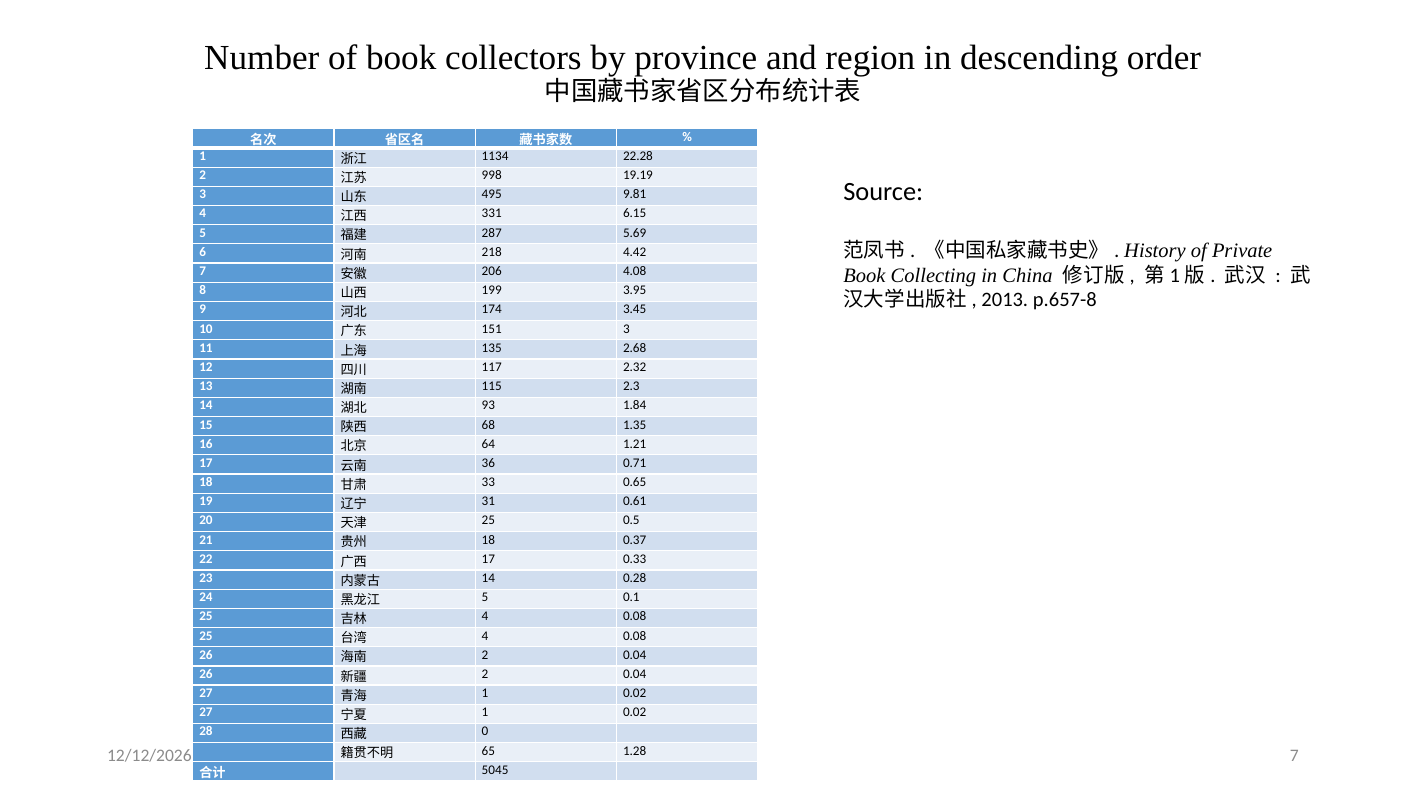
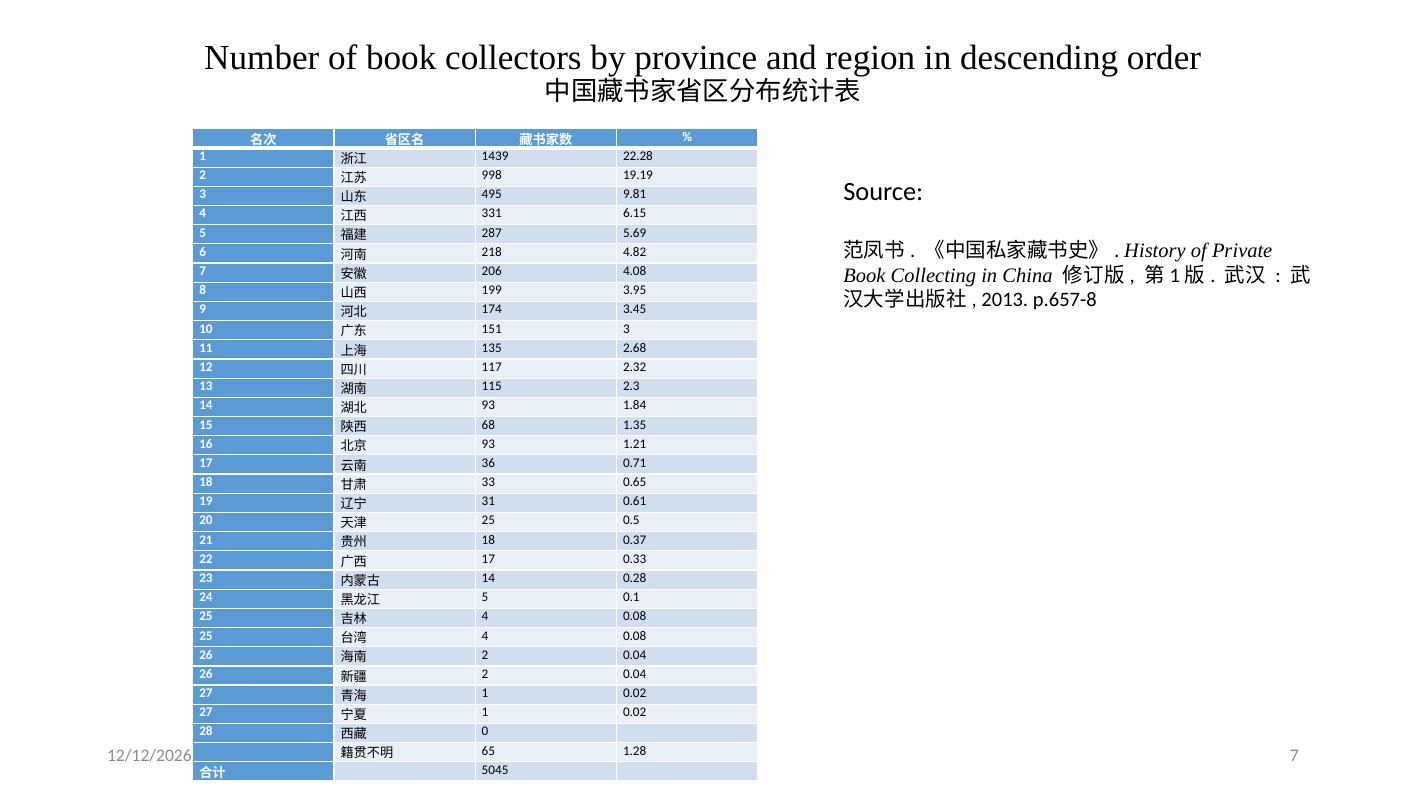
1134: 1134 -> 1439
4.42: 4.42 -> 4.82
64 at (488, 444): 64 -> 93
